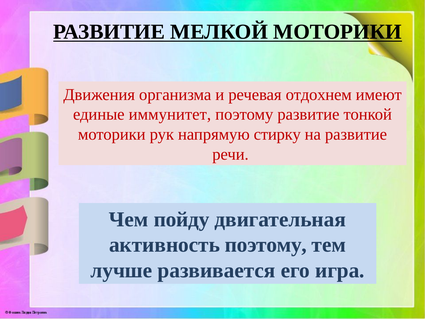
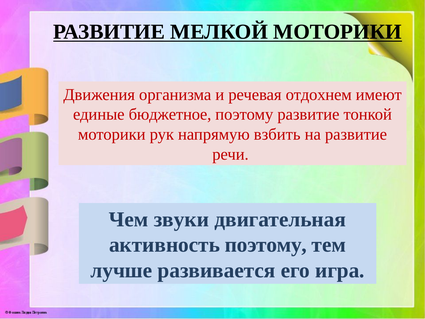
иммунитет: иммунитет -> бюджетное
стирку: стирку -> взбить
пойду: пойду -> звуки
